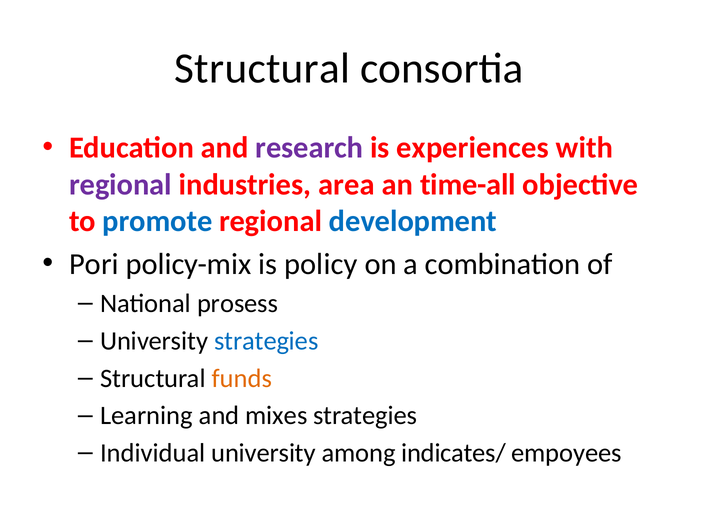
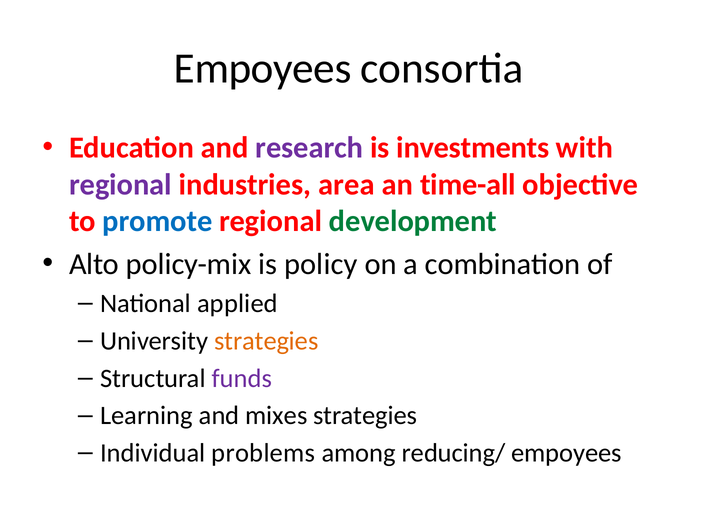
Structural at (262, 69): Structural -> Empoyees
experiences: experiences -> investments
development colour: blue -> green
Pori: Pori -> Alto
prosess: prosess -> applied
strategies at (266, 341) colour: blue -> orange
funds colour: orange -> purple
Individual university: university -> problems
indicates/: indicates/ -> reducing/
